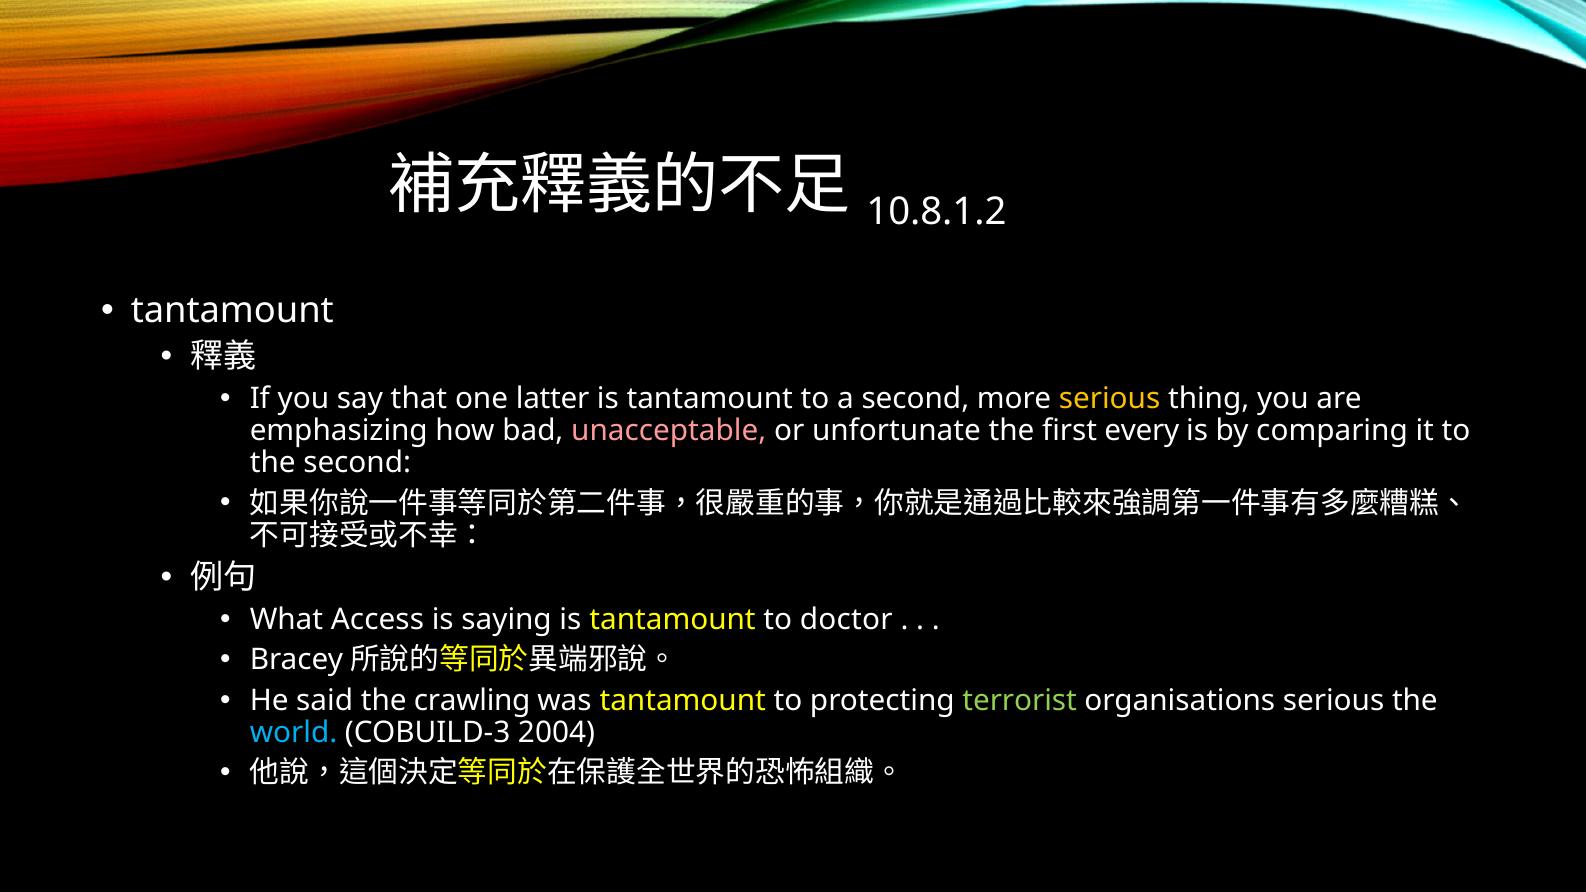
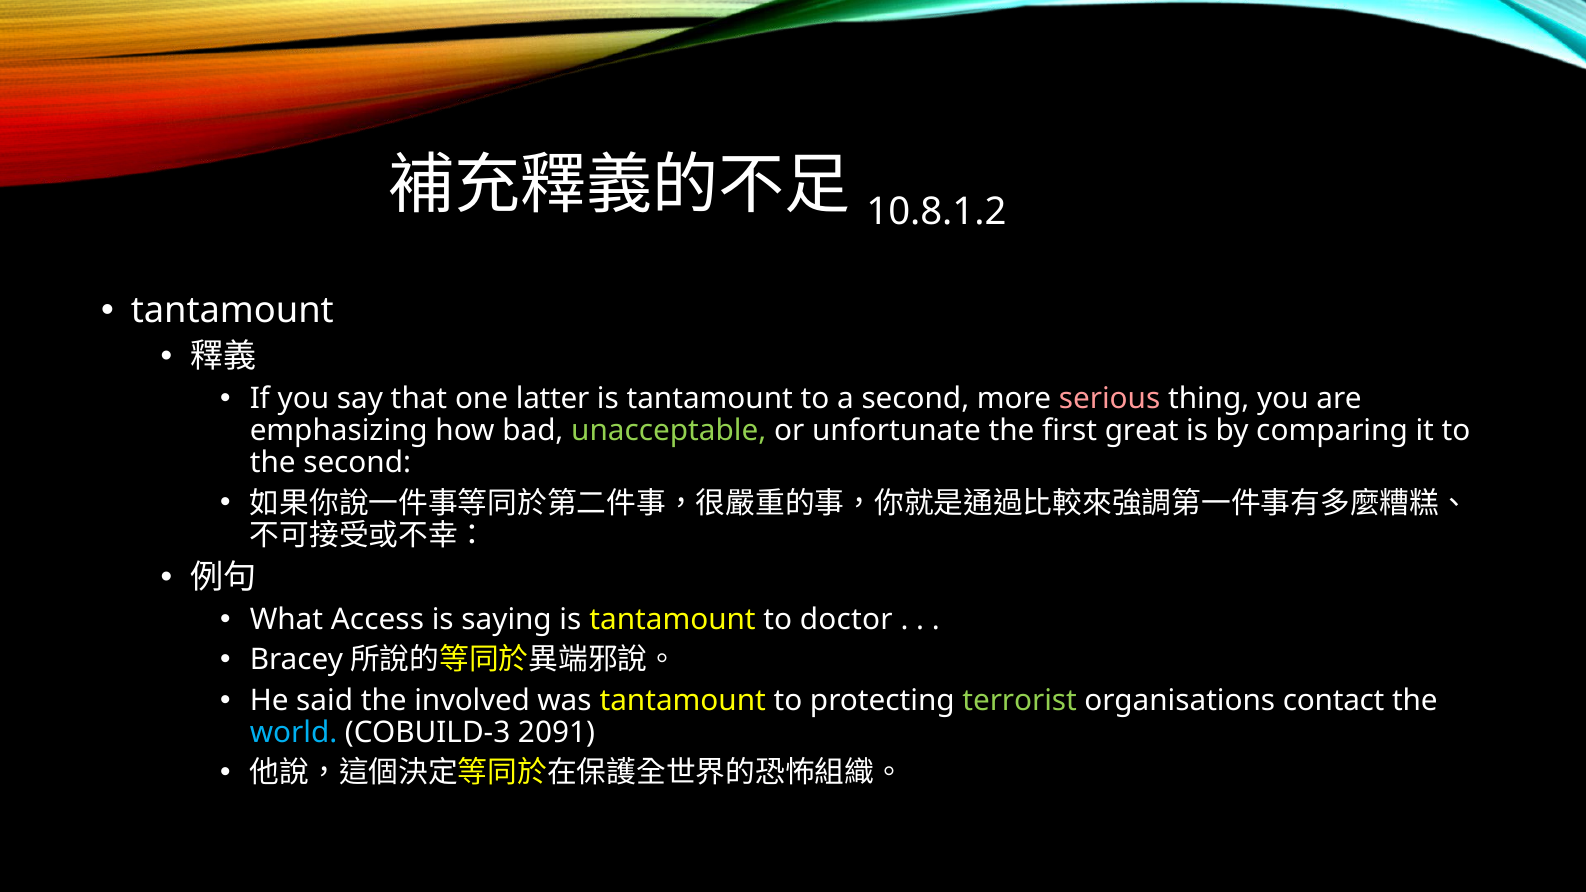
serious at (1110, 399) colour: yellow -> pink
unacceptable colour: pink -> light green
every: every -> great
crawling: crawling -> involved
organisations serious: serious -> contact
2004: 2004 -> 2091
